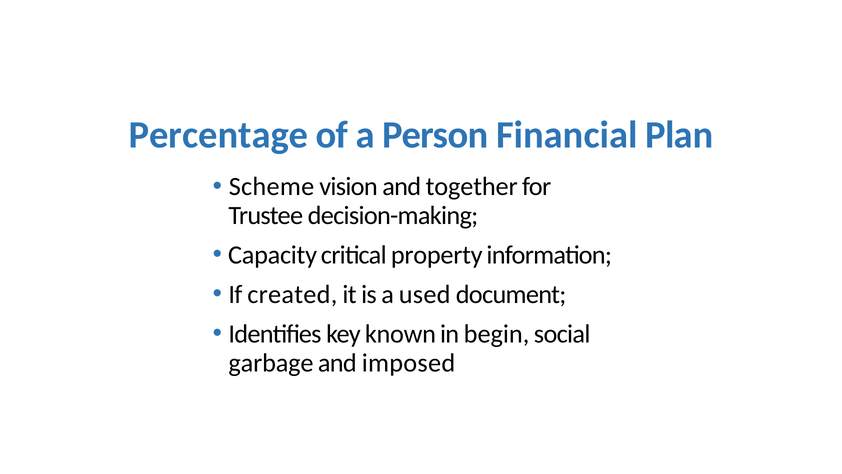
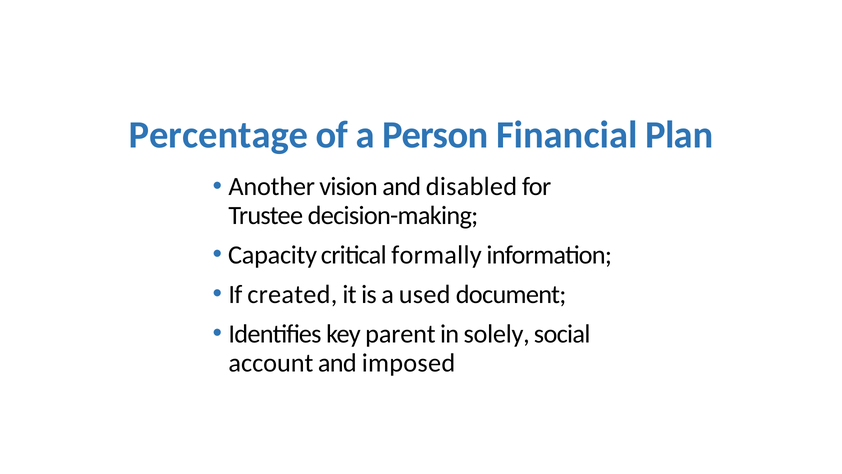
Scheme: Scheme -> Another
together: together -> disabled
property: property -> formally
known: known -> parent
begin: begin -> solely
garbage: garbage -> account
